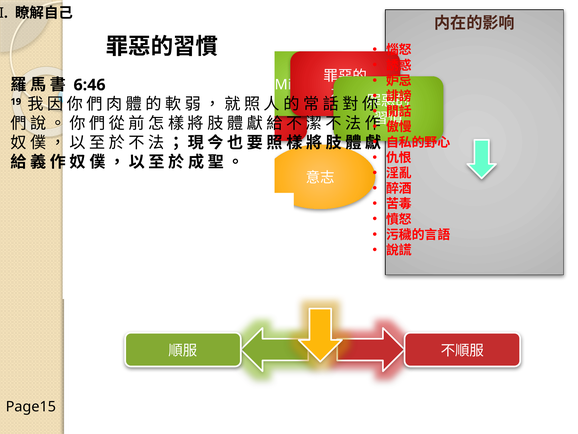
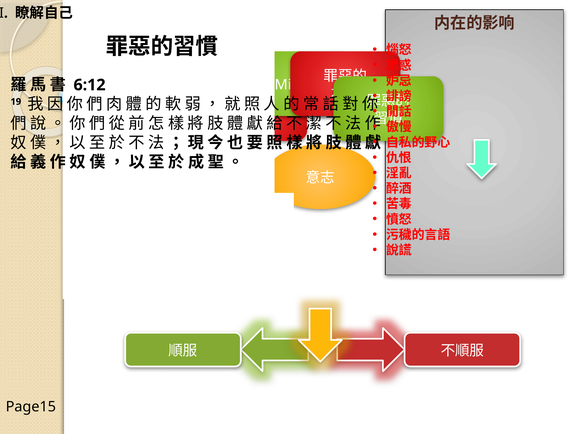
6:46: 6:46 -> 6:12
